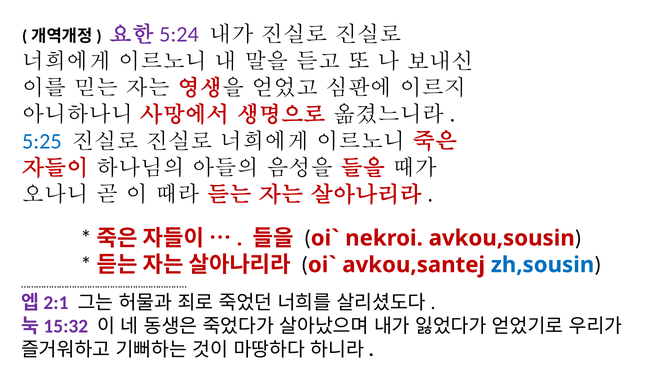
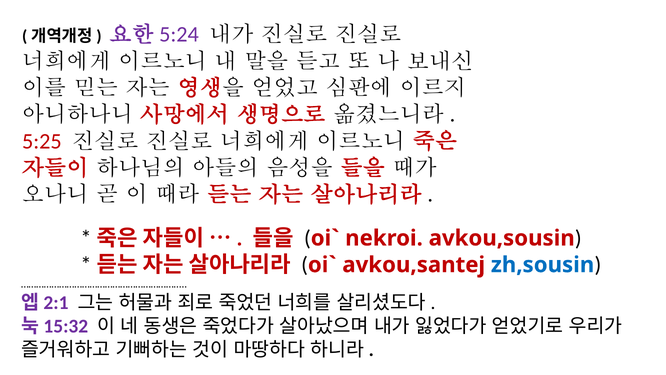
5:25 colour: blue -> red
